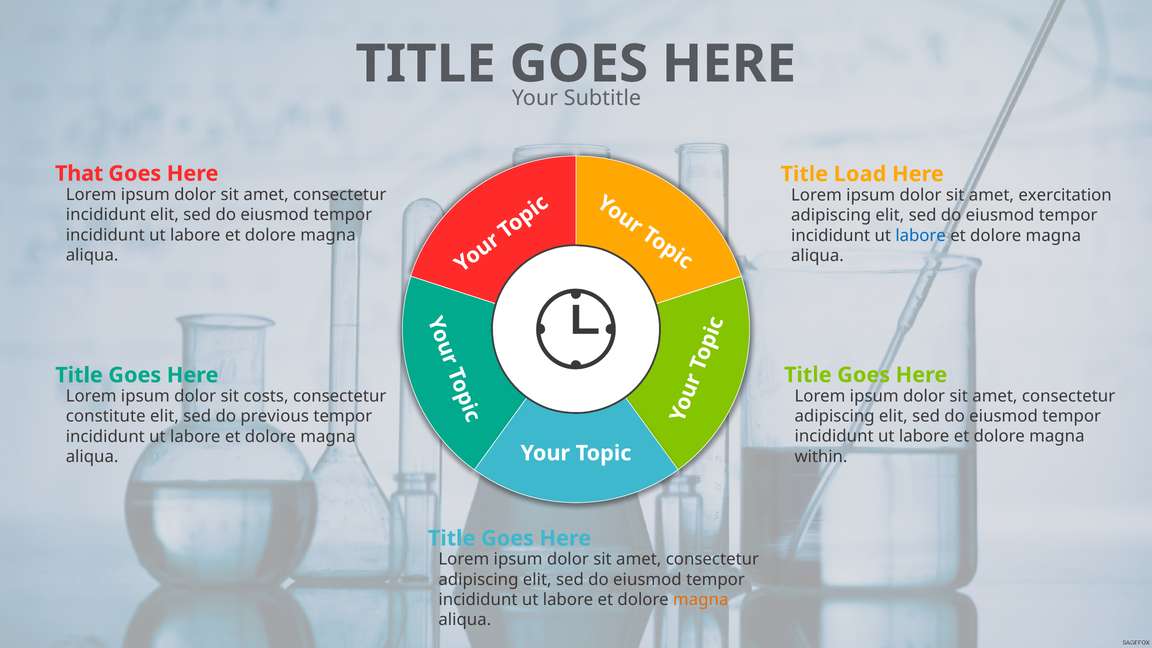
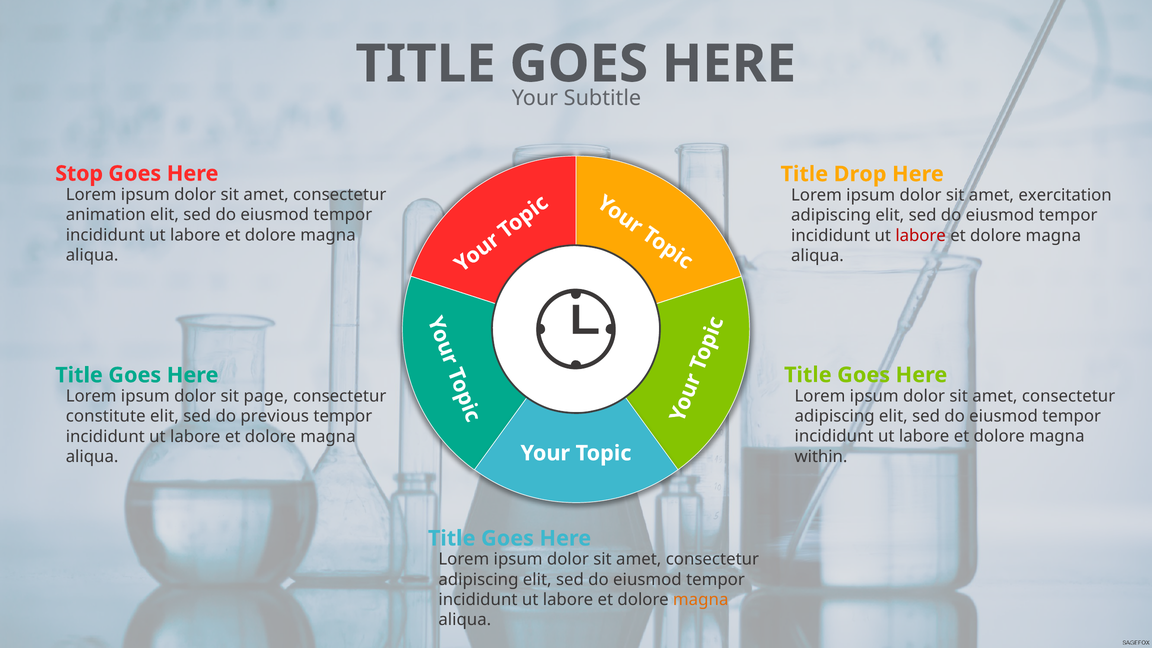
That: That -> Stop
Load: Load -> Drop
incididunt at (106, 215): incididunt -> animation
labore at (921, 235) colour: blue -> red
costs: costs -> page
